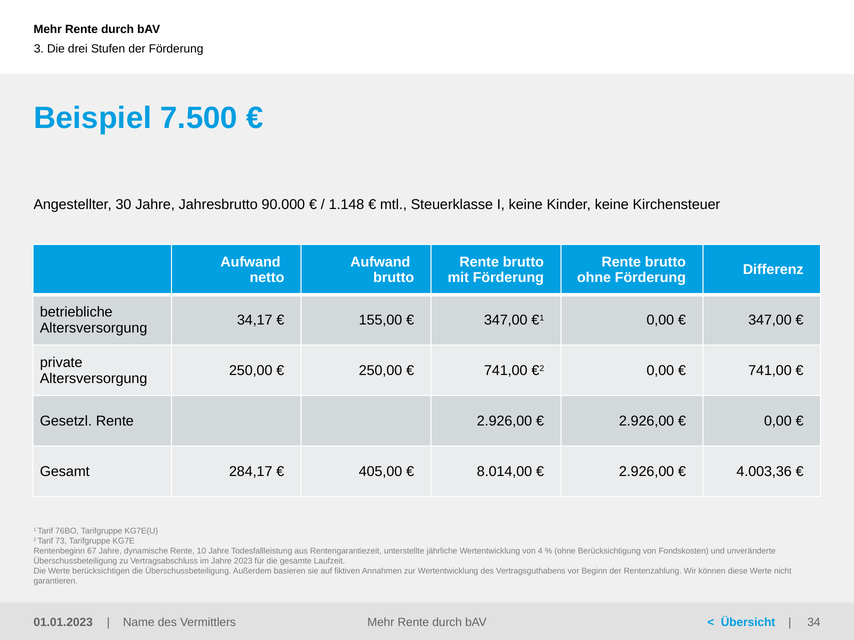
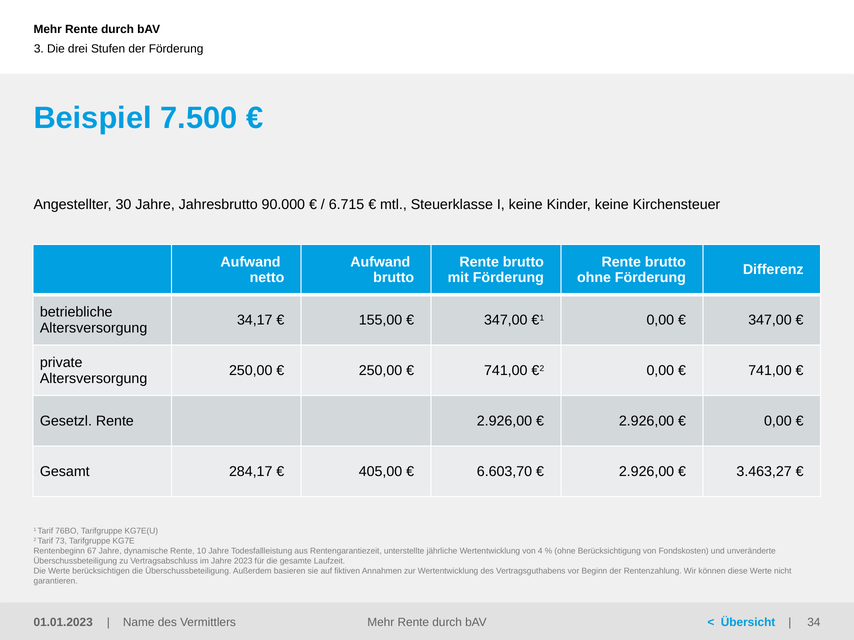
1.148: 1.148 -> 6.715
8.014,00: 8.014,00 -> 6.603,70
4.003,36: 4.003,36 -> 3.463,27
